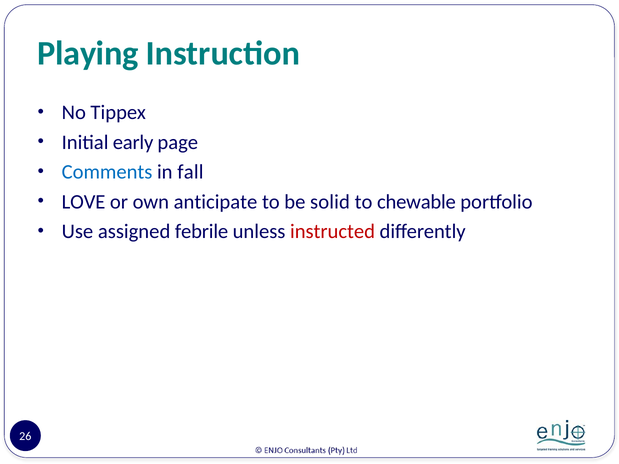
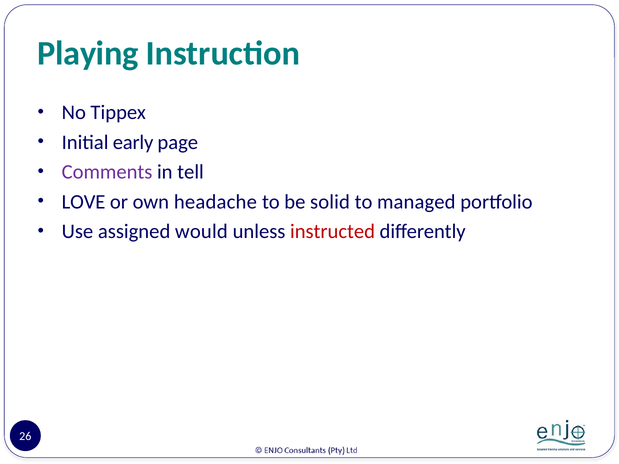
Comments colour: blue -> purple
fall: fall -> tell
anticipate: anticipate -> headache
chewable: chewable -> managed
febrile: febrile -> would
